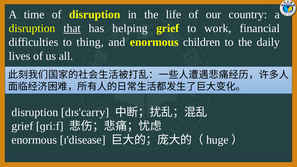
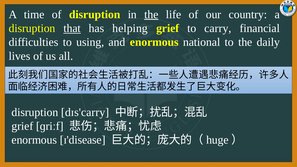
the at (151, 14) underline: none -> present
work: work -> carry
thing: thing -> using
children: children -> national
